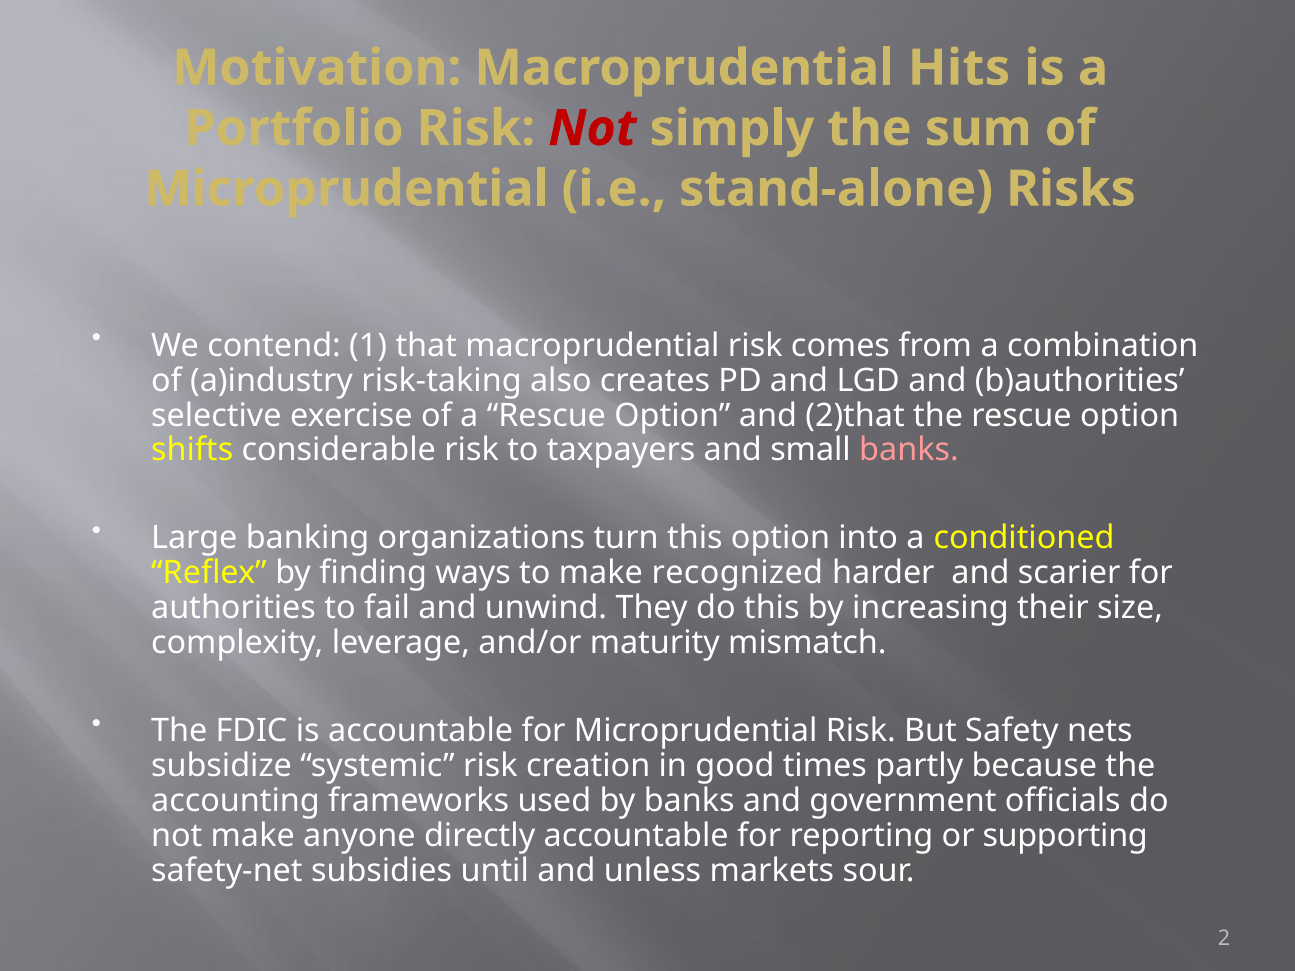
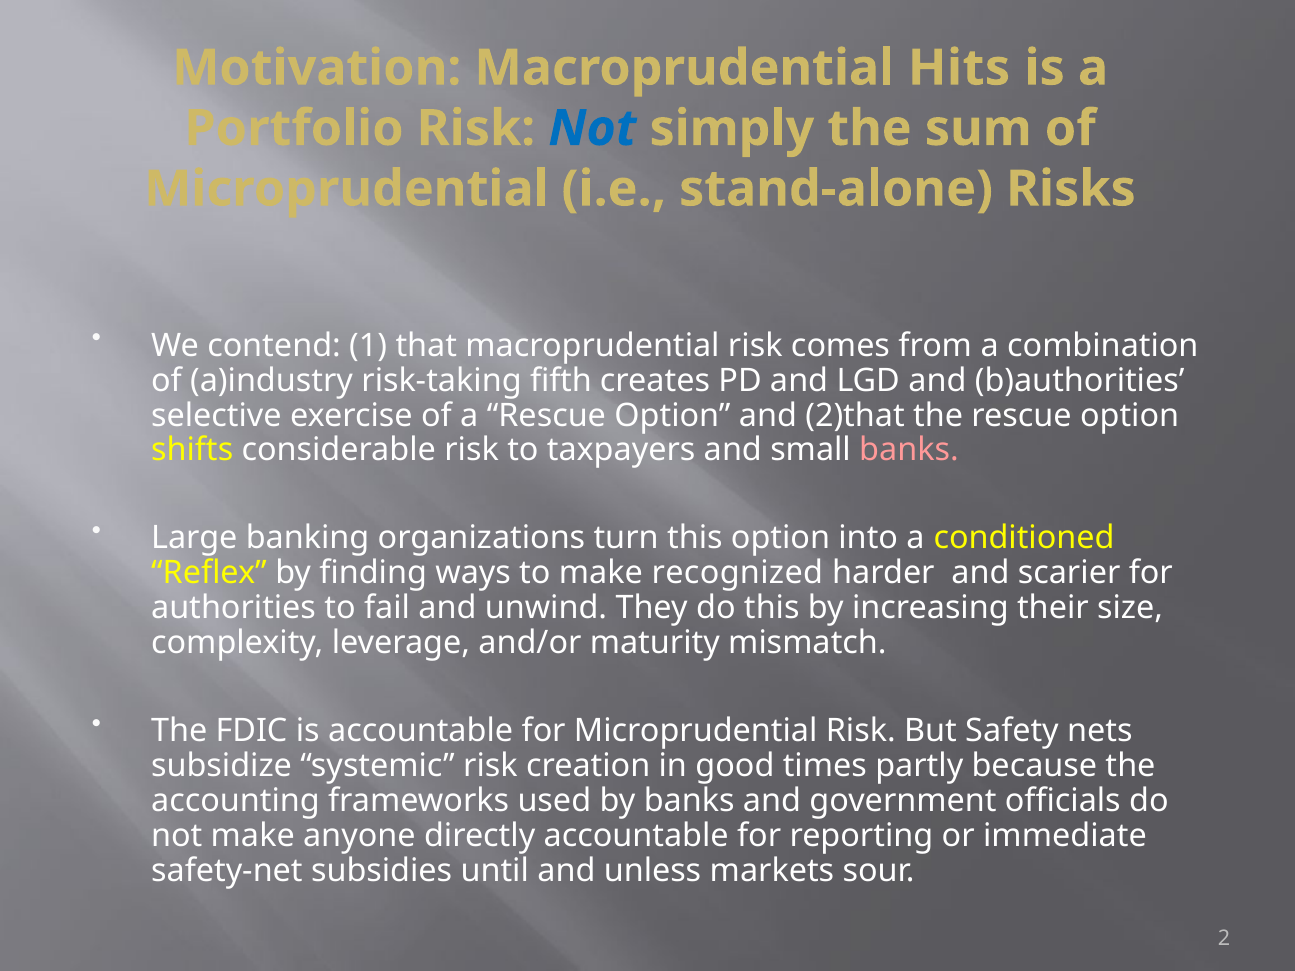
Not at (592, 128) colour: red -> blue
also: also -> fifth
supporting: supporting -> immediate
